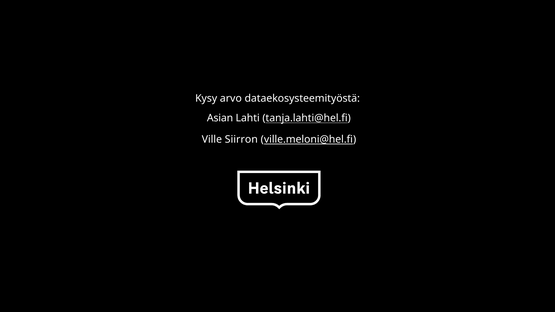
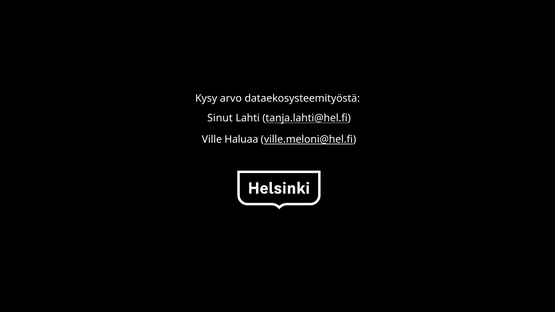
Asian: Asian -> Sinut
Siirron: Siirron -> Haluaa
